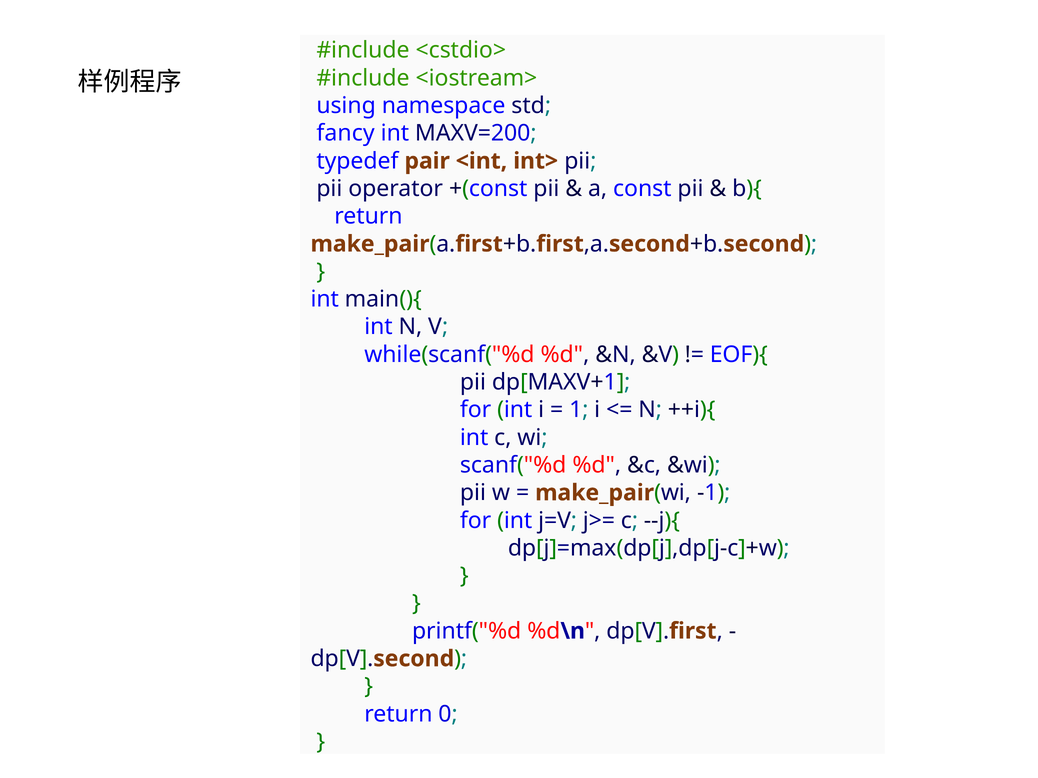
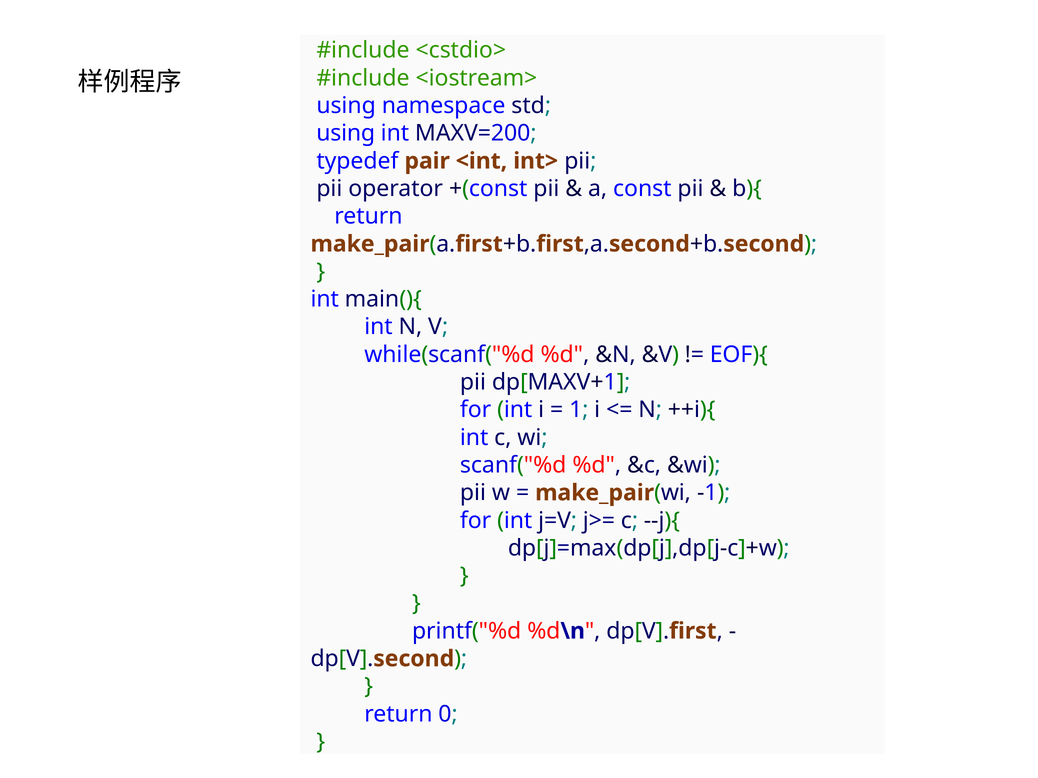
fancy at (346, 133): fancy -> using
